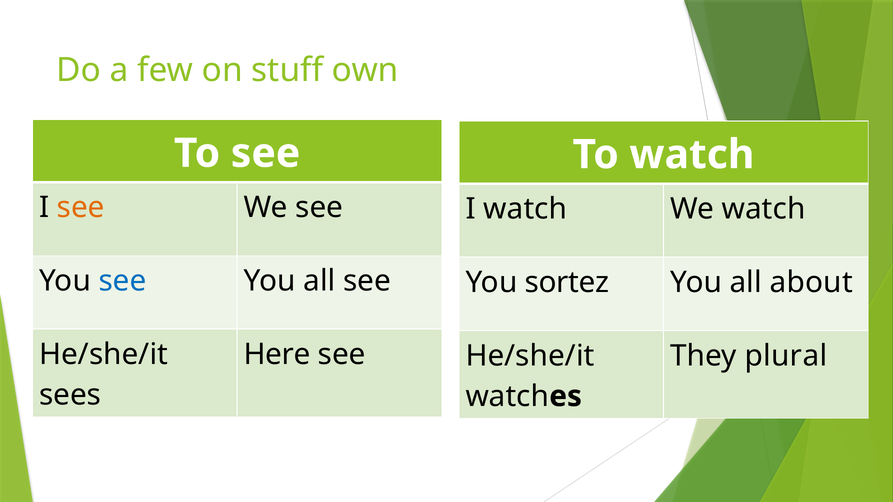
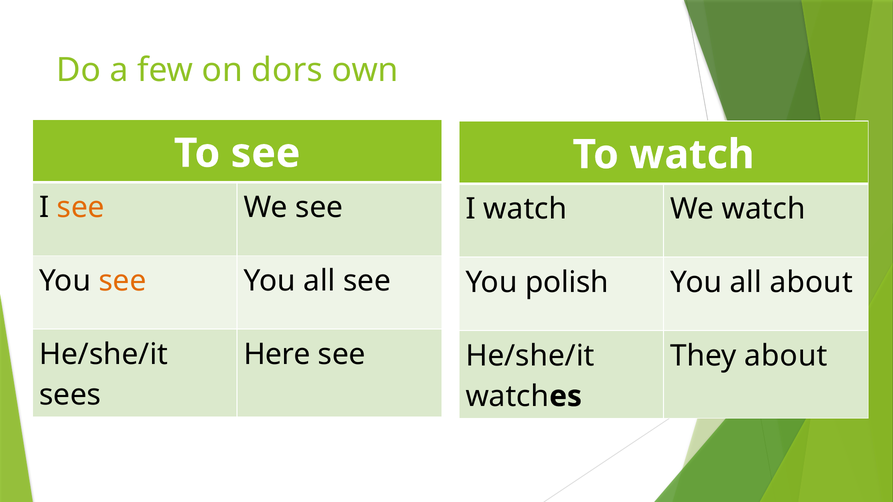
stuff: stuff -> dors
see at (123, 281) colour: blue -> orange
sortez: sortez -> polish
They plural: plural -> about
